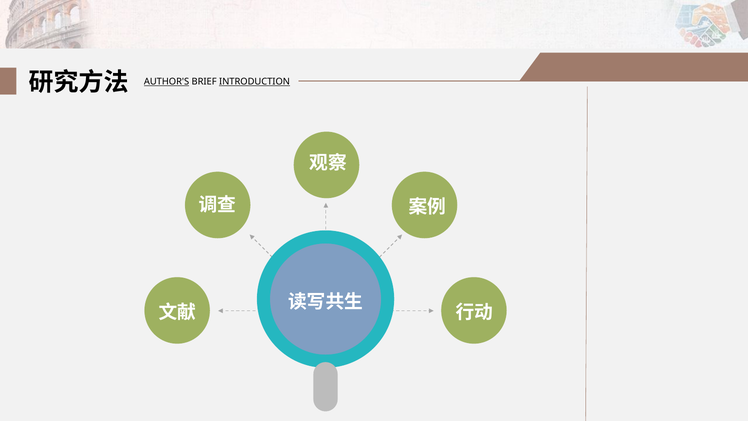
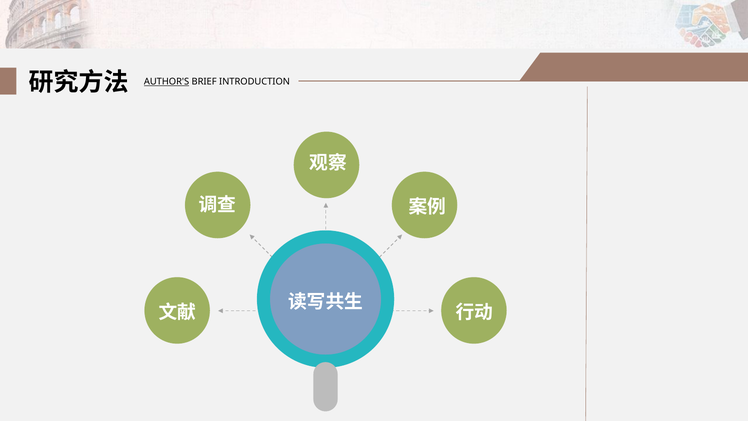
INTRODUCTION underline: present -> none
